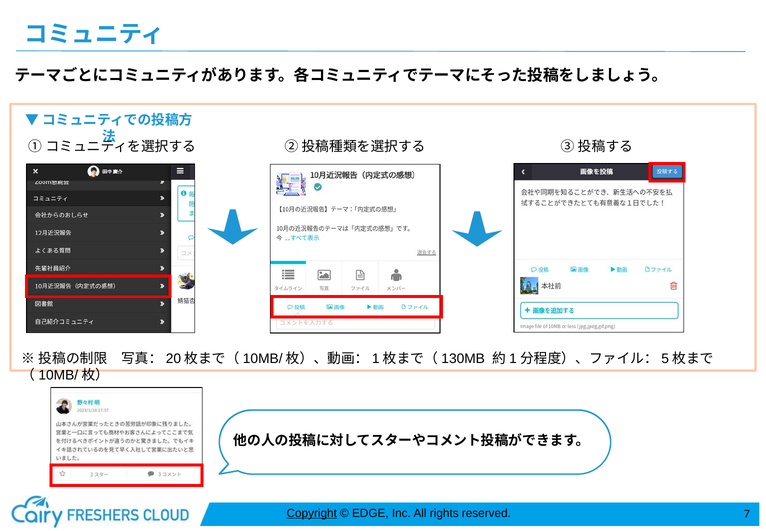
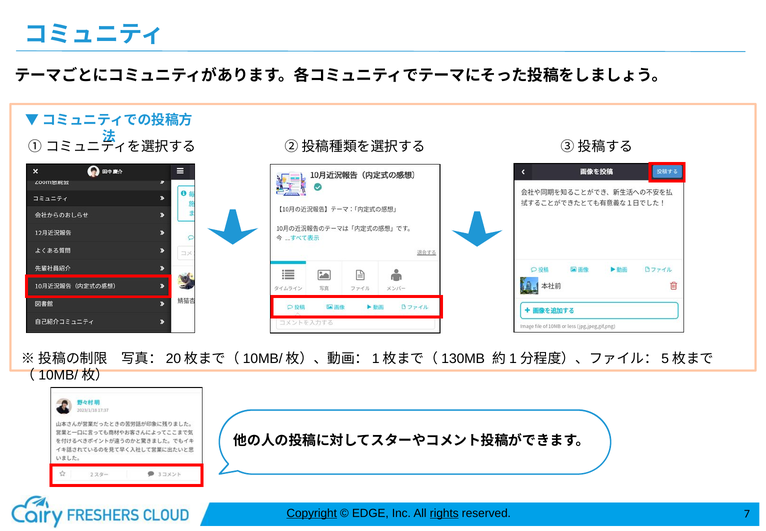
rights underline: none -> present
